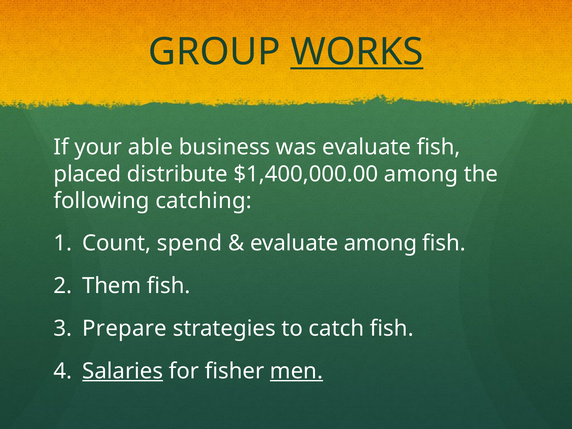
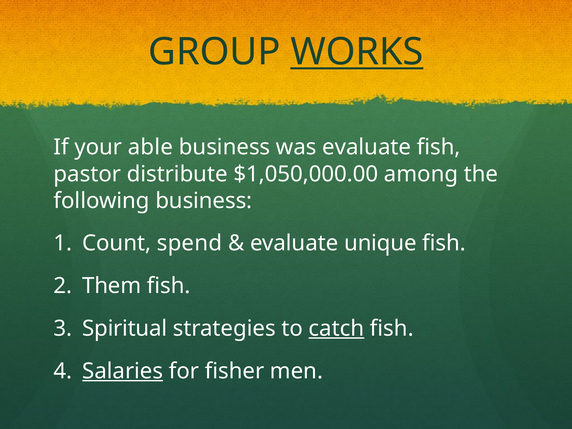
placed: placed -> pastor
$1,400,000.00: $1,400,000.00 -> $1,050,000.00
following catching: catching -> business
evaluate among: among -> unique
Prepare: Prepare -> Spiritual
catch underline: none -> present
men underline: present -> none
